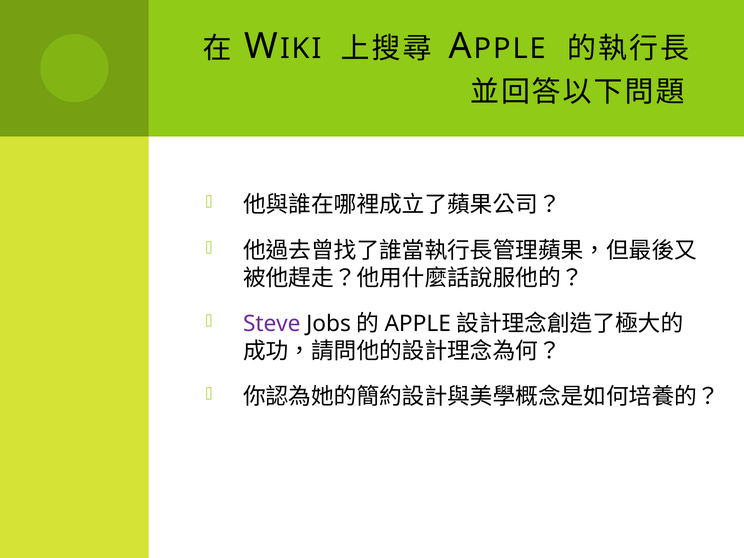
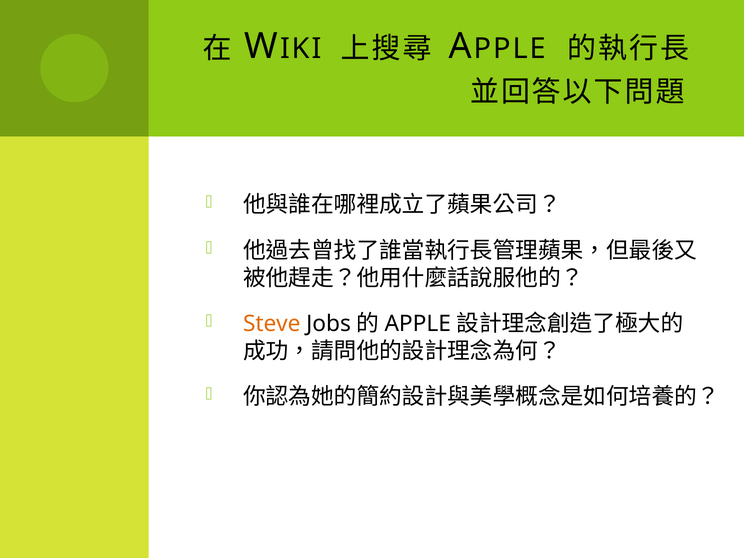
Steve colour: purple -> orange
